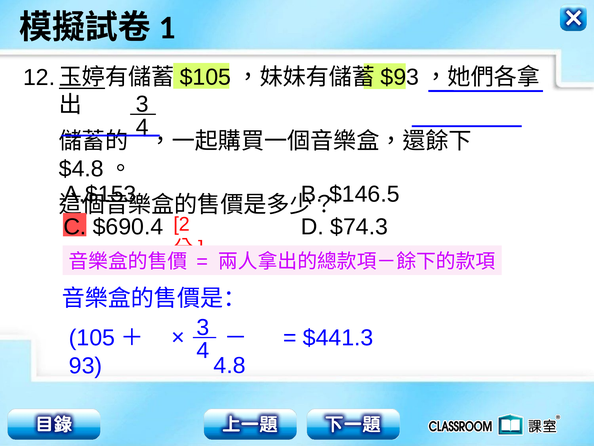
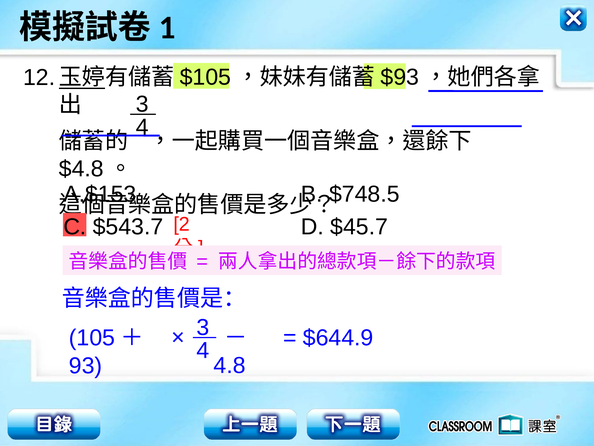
$146.5: $146.5 -> $748.5
$690.4: $690.4 -> $543.7
$74.3: $74.3 -> $45.7
$441.3: $441.3 -> $644.9
